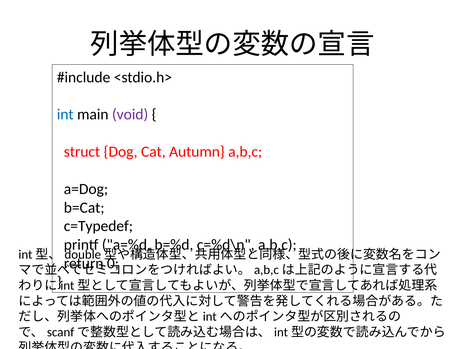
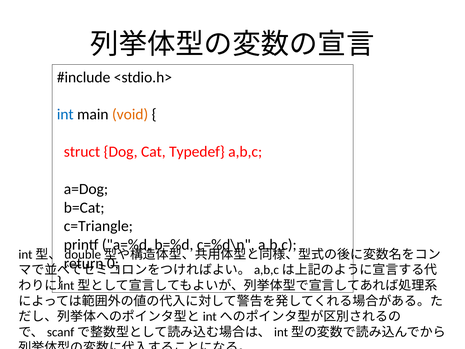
void colour: purple -> orange
Autumn: Autumn -> Typedef
c=Typedef: c=Typedef -> c=Triangle
